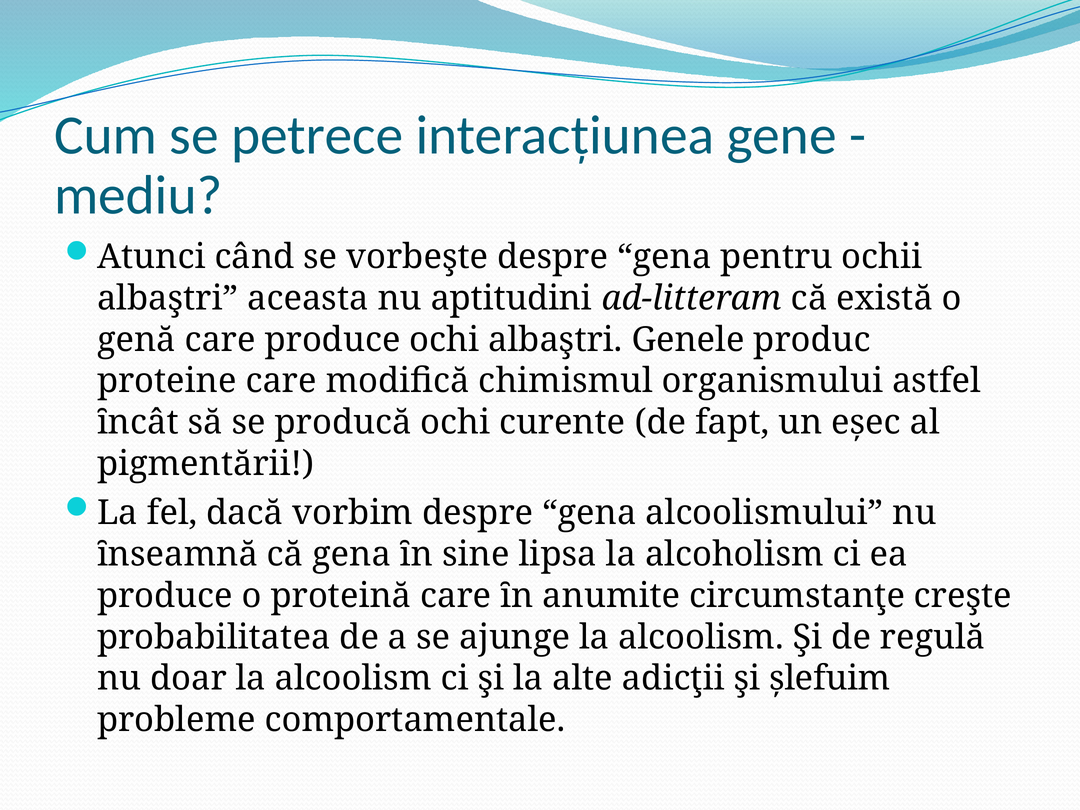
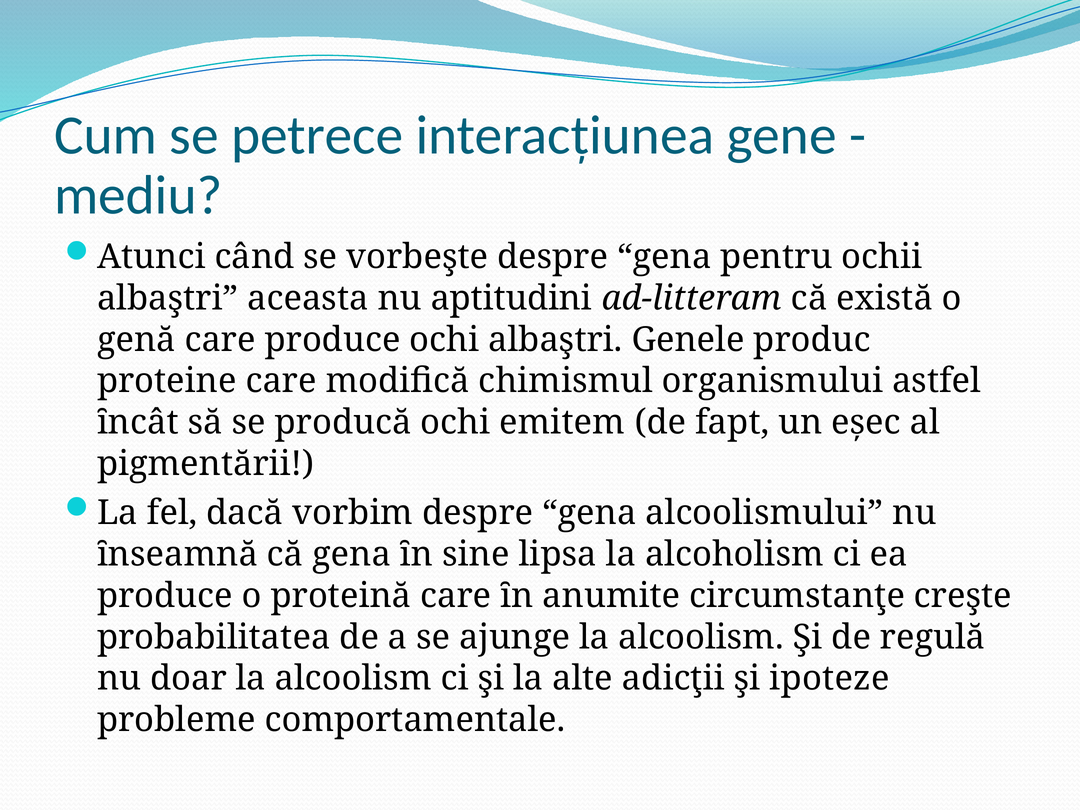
curente: curente -> emitem
șlefuim: șlefuim -> ipoteze
